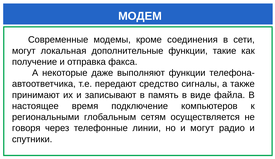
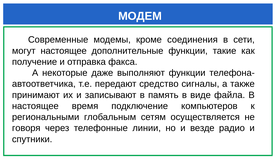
могут локальная: локальная -> настоящее
и могут: могут -> везде
